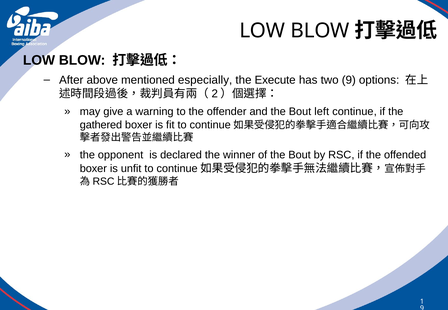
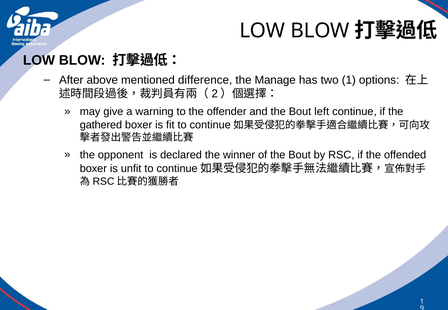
especially: especially -> difference
Execute: Execute -> Manage
two 9: 9 -> 1
